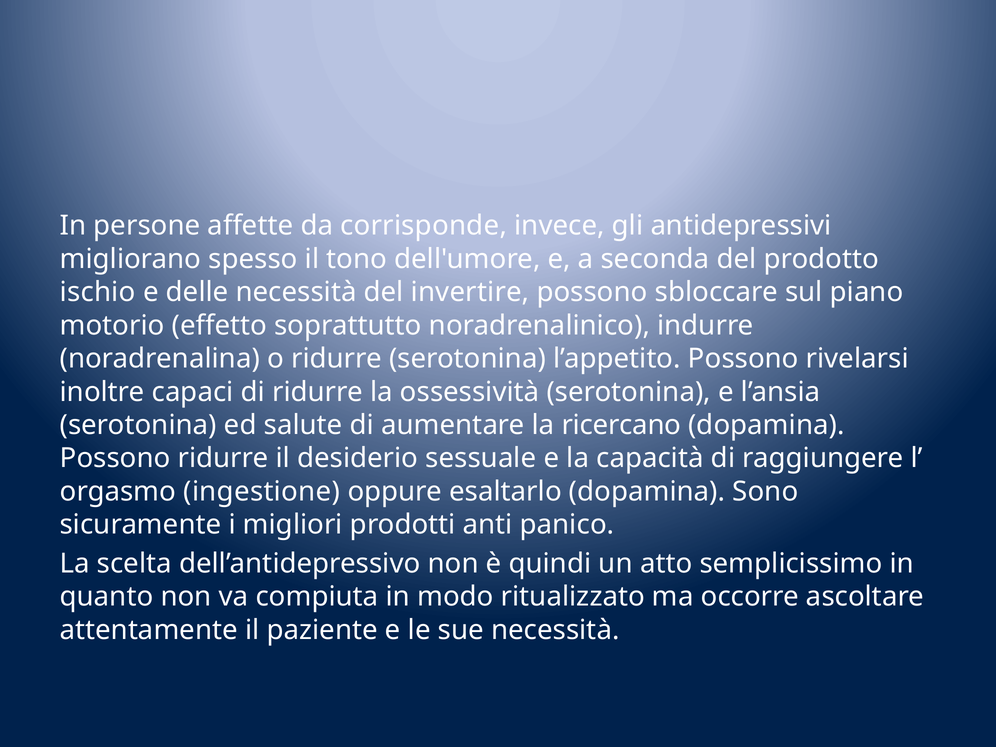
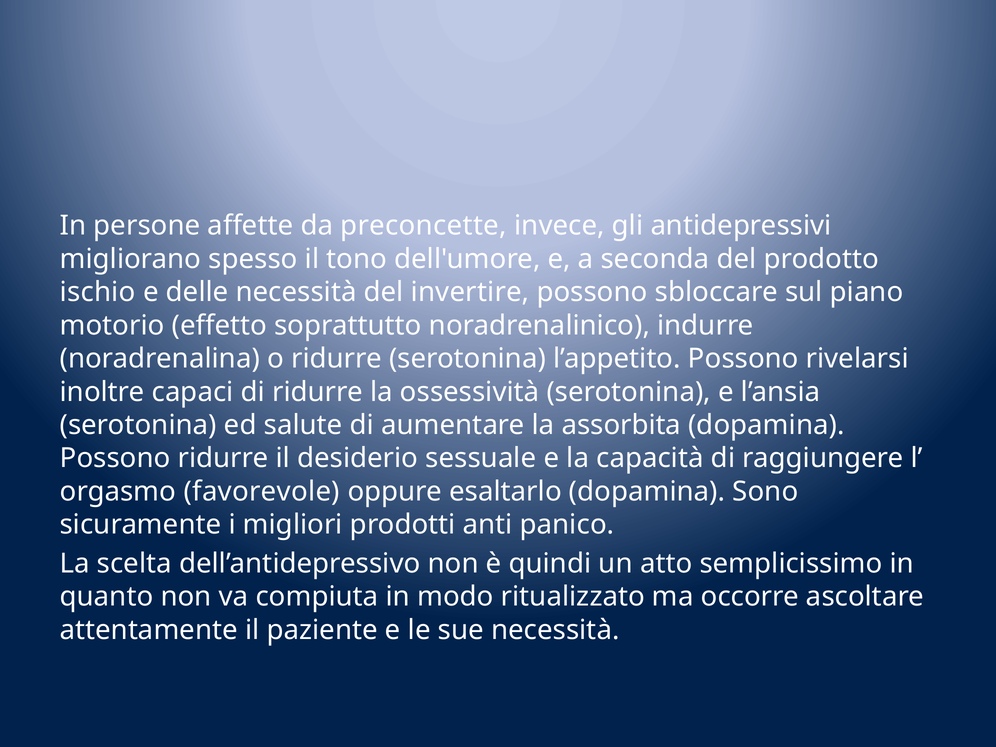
corrisponde: corrisponde -> preconcette
ricercano: ricercano -> assorbita
ingestione: ingestione -> favorevole
